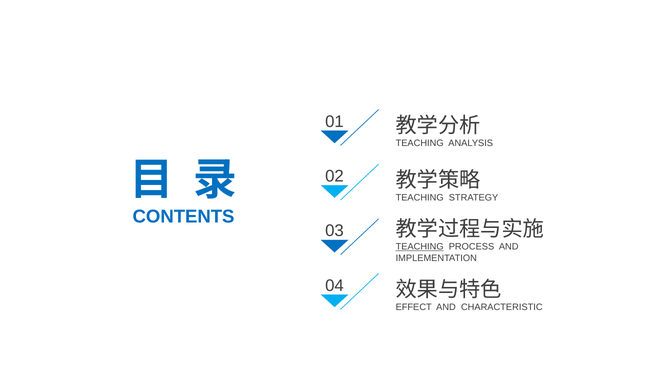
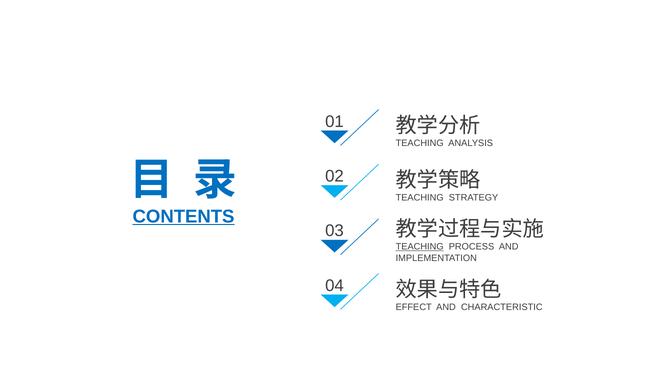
CONTENTS underline: none -> present
